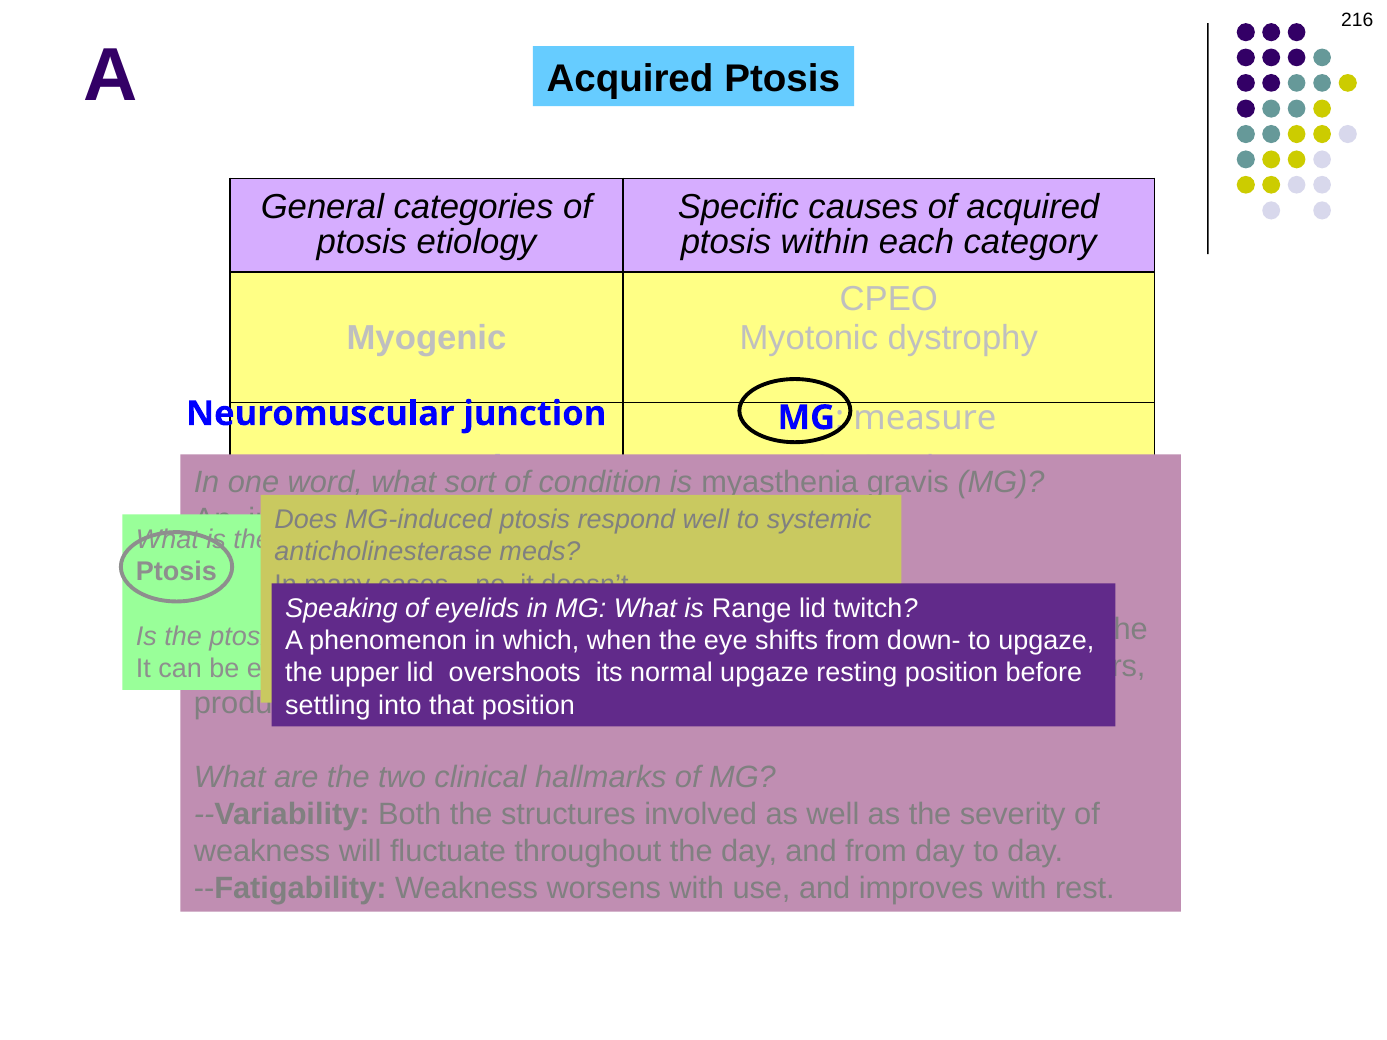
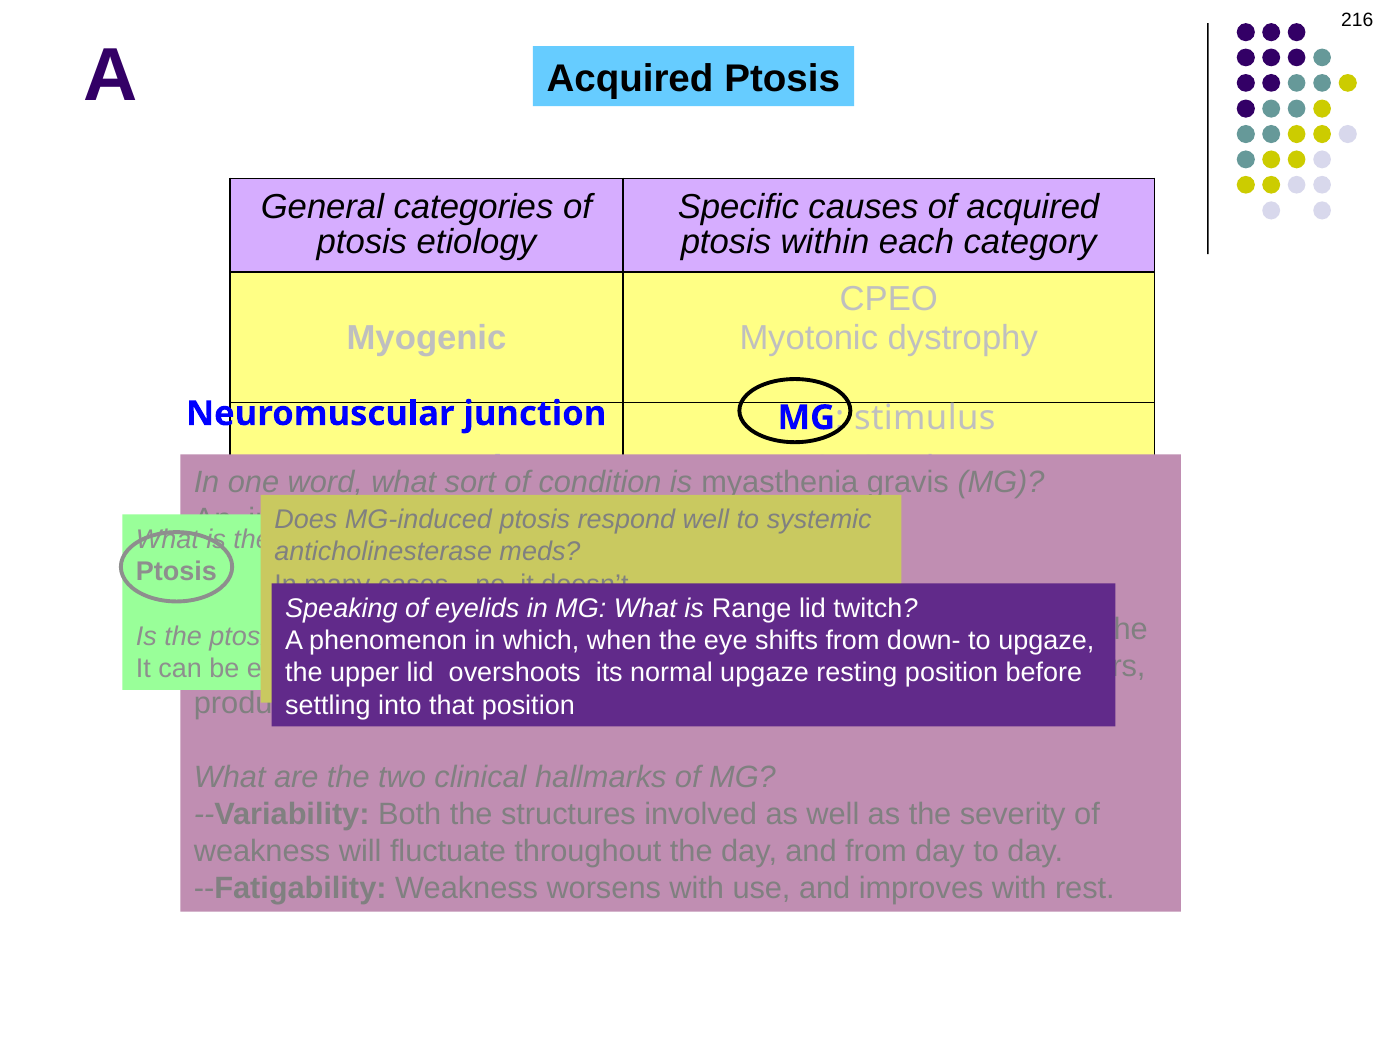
measure: measure -> stimulus
